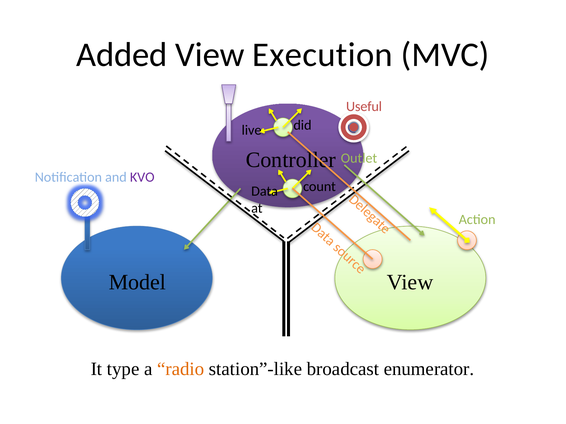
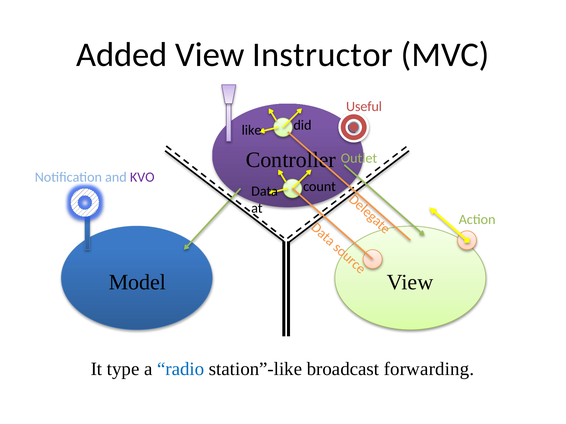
Execution: Execution -> Instructor
live: live -> like
radio colour: orange -> blue
enumerator: enumerator -> forwarding
